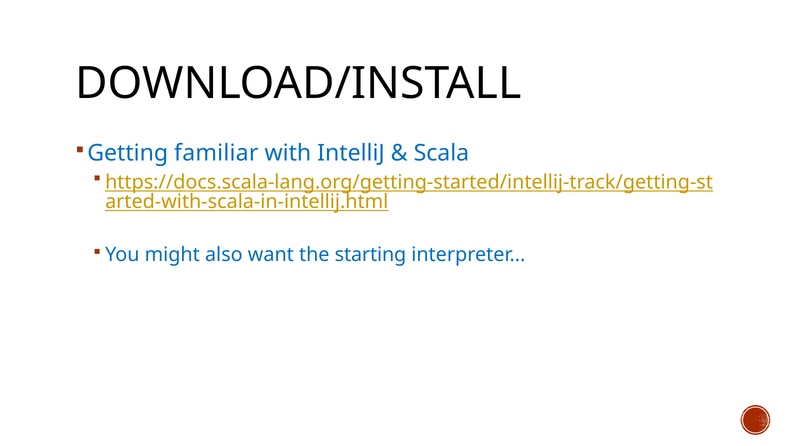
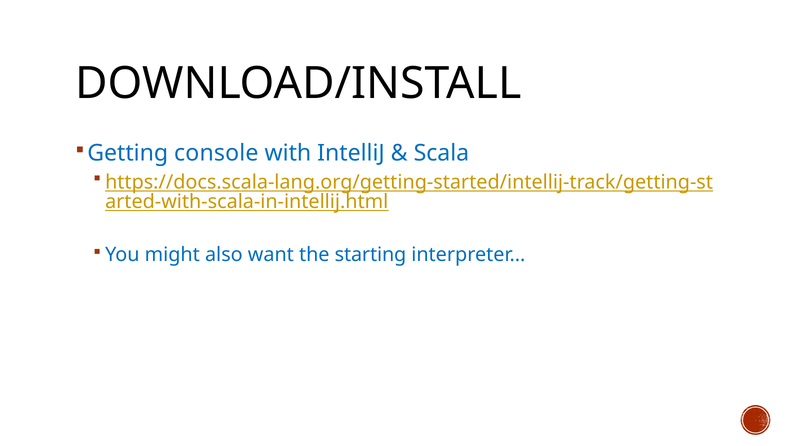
familiar: familiar -> console
